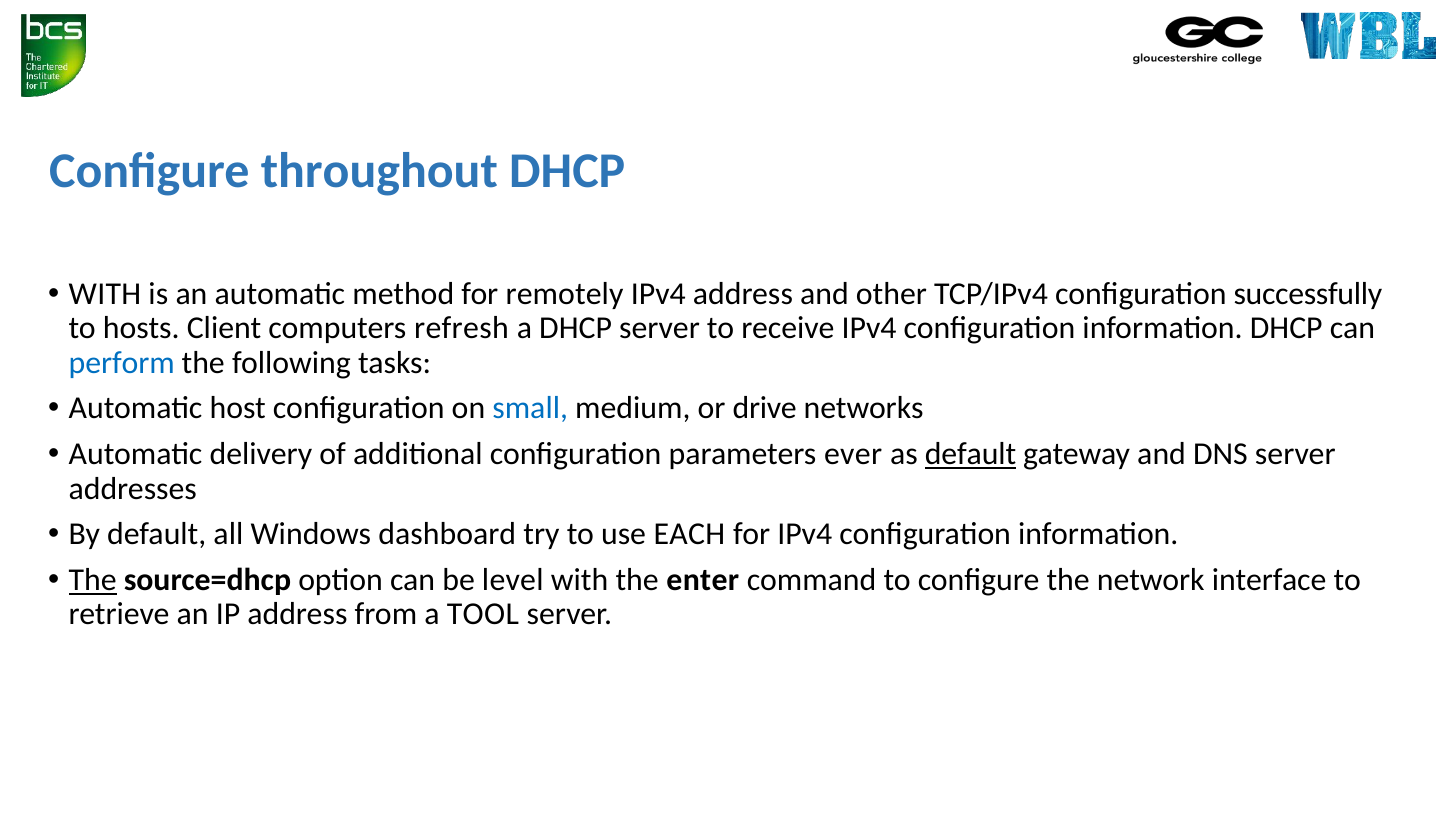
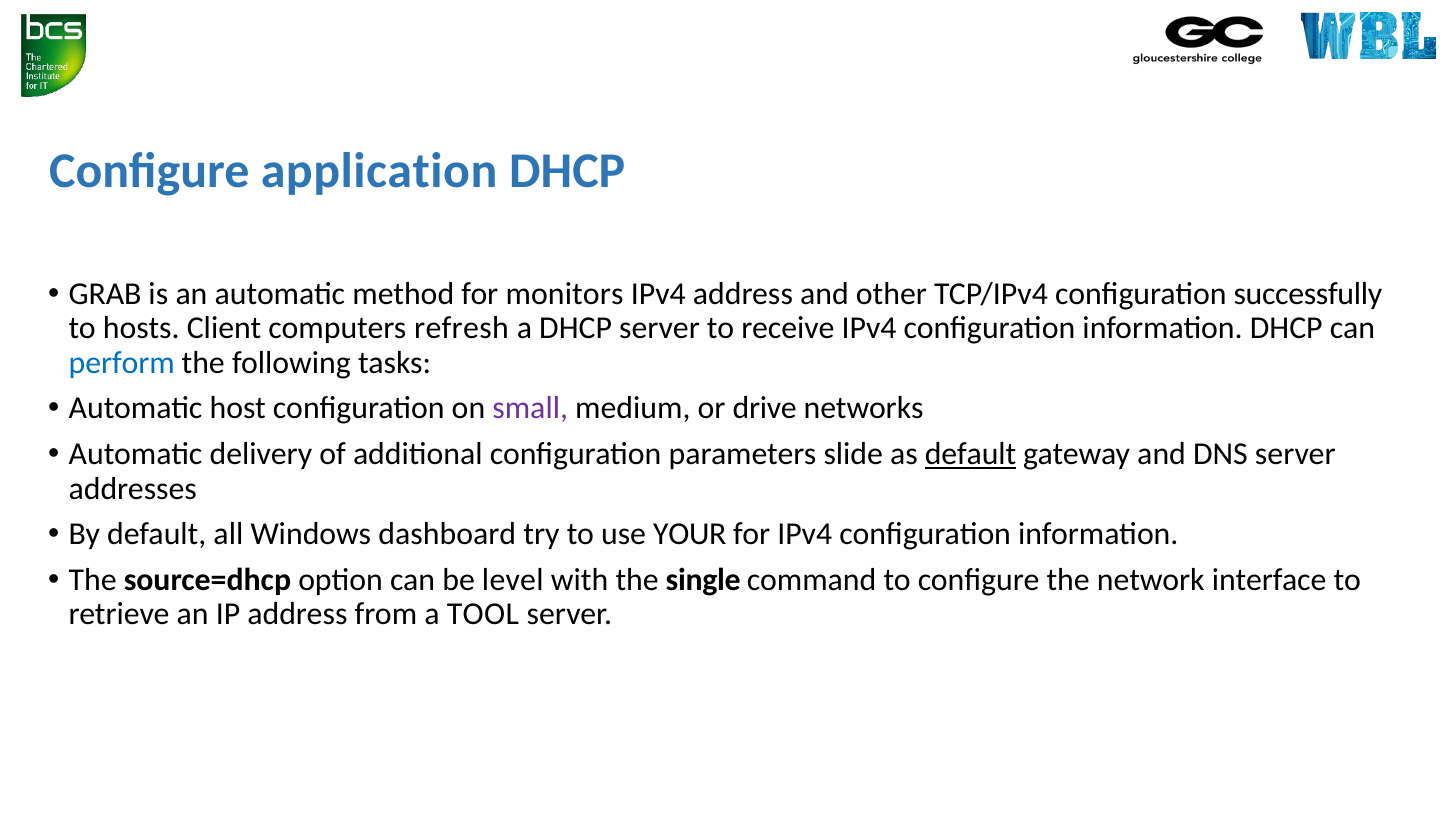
throughout: throughout -> application
WITH at (105, 294): WITH -> GRAB
remotely: remotely -> monitors
small colour: blue -> purple
ever: ever -> slide
EACH: EACH -> YOUR
The at (93, 580) underline: present -> none
enter: enter -> single
